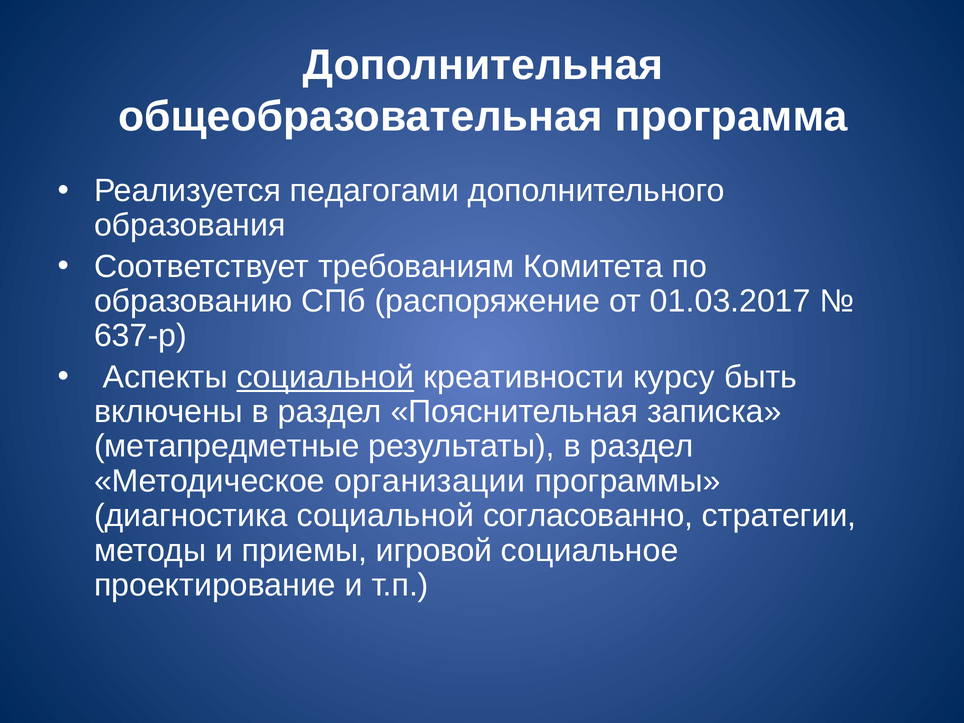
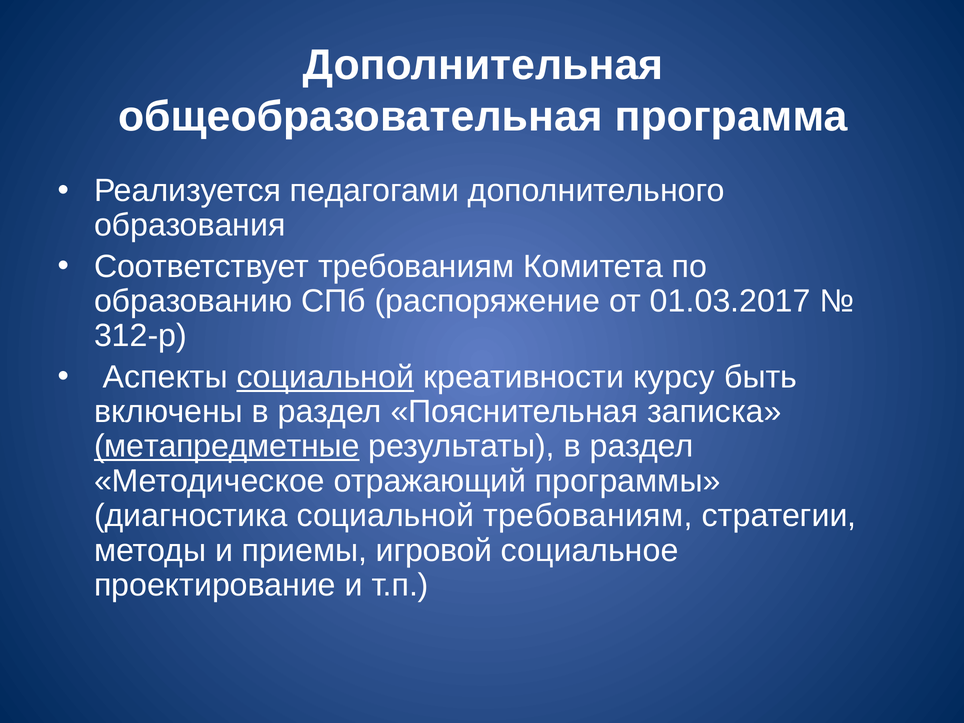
637-р: 637-р -> 312-р
метапредметные underline: none -> present
организации: организации -> отражающий
социальной согласованно: согласованно -> требованиям
